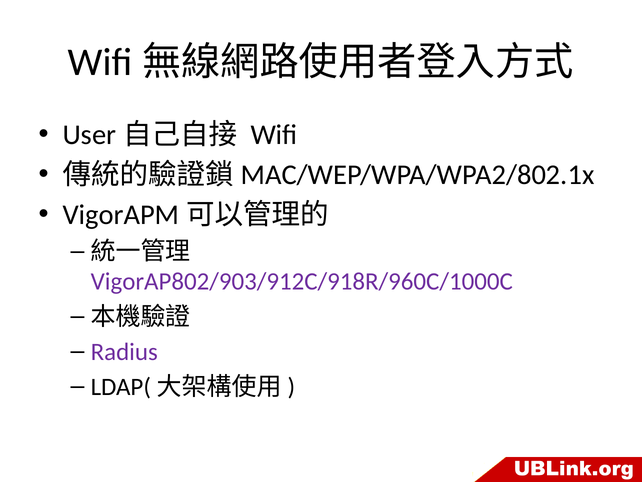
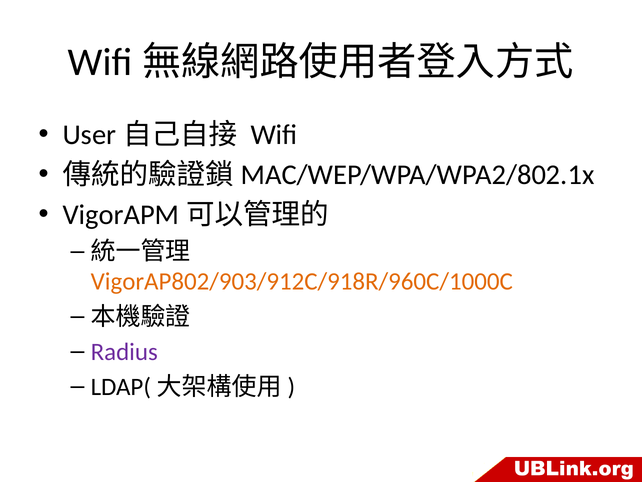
VigorAP802/903/912C/918R/960C/1000C colour: purple -> orange
